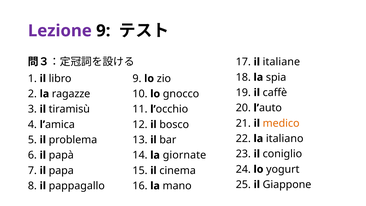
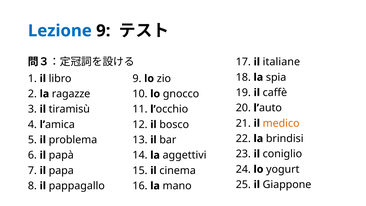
Lezione colour: purple -> blue
italiano: italiano -> brindisi
giornate: giornate -> aggettivi
